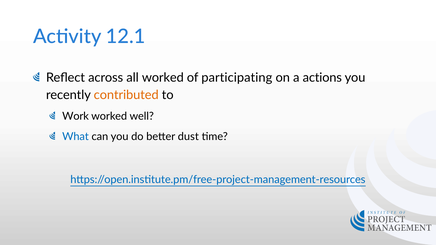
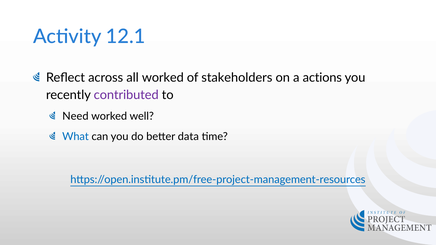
participating: participating -> stakeholders
contributed colour: orange -> purple
Work: Work -> Need
dust: dust -> data
